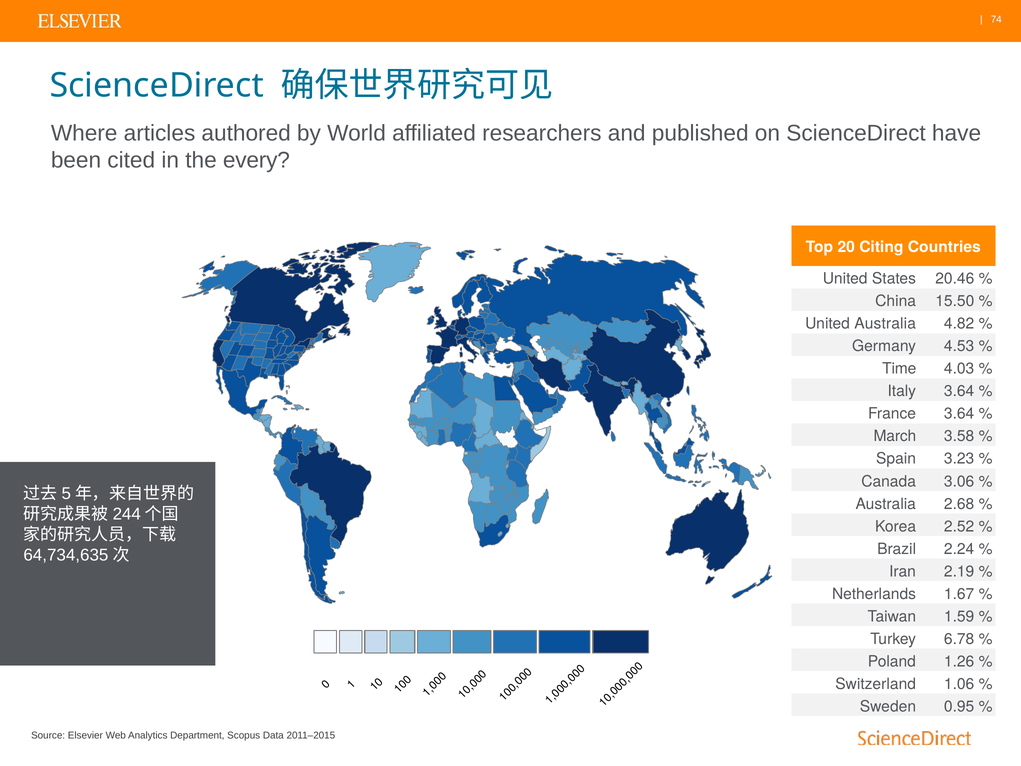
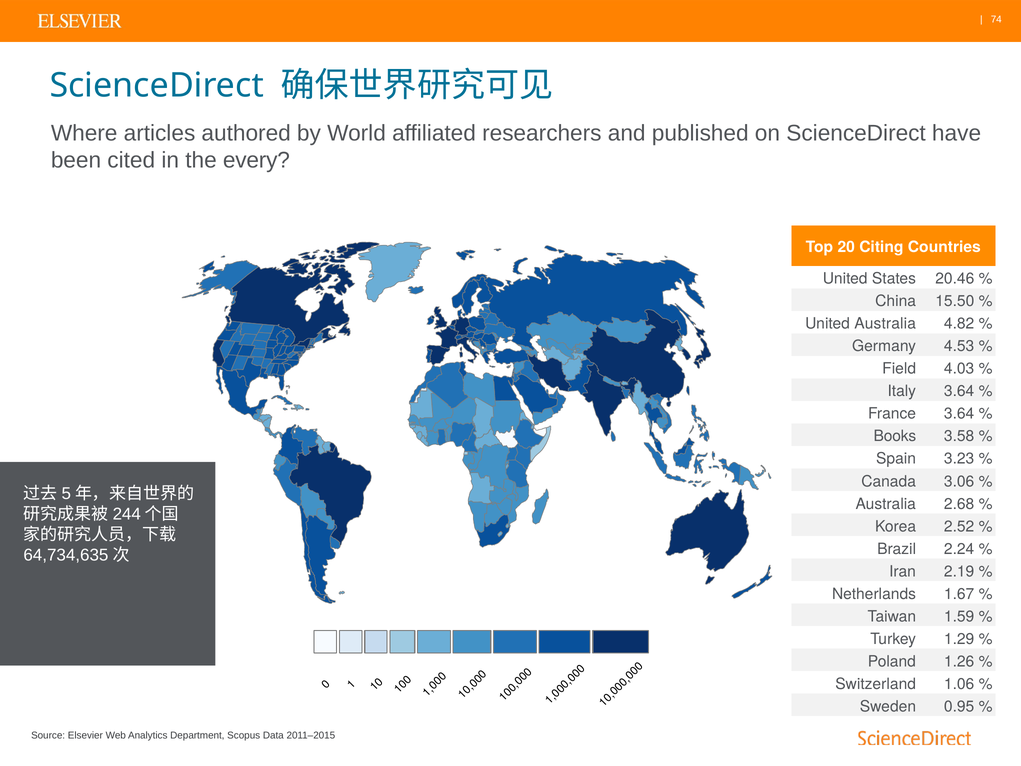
Time: Time -> Field
March: March -> Books
6.78: 6.78 -> 1.29
